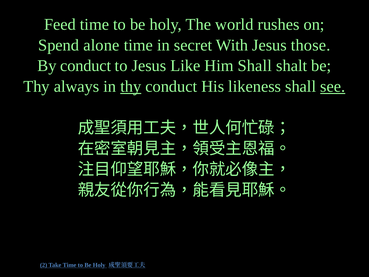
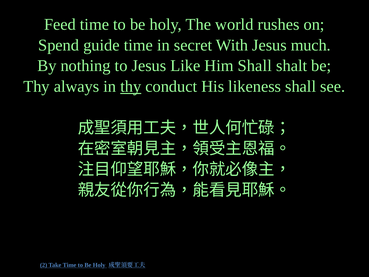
alone: alone -> guide
those: those -> much
By conduct: conduct -> nothing
see underline: present -> none
